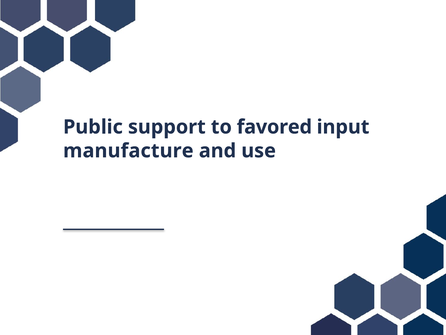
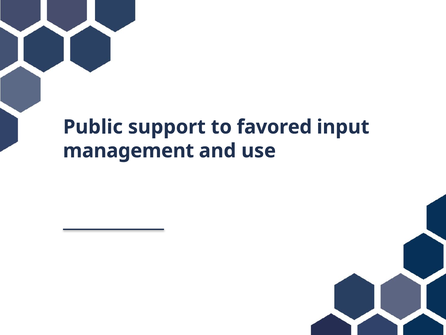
manufacture: manufacture -> management
